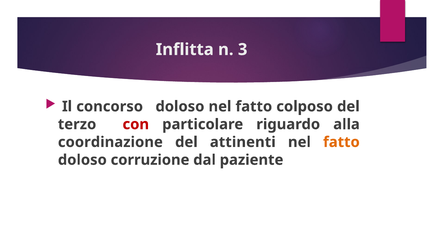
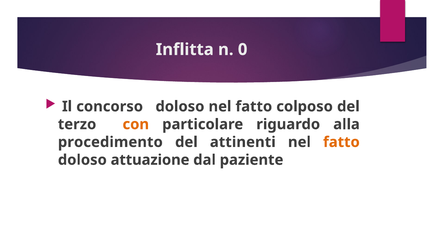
3: 3 -> 0
con colour: red -> orange
coordinazione: coordinazione -> procedimento
corruzione: corruzione -> attuazione
